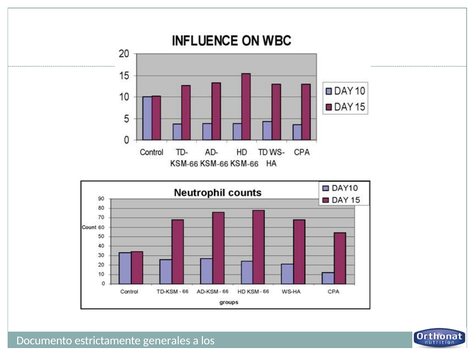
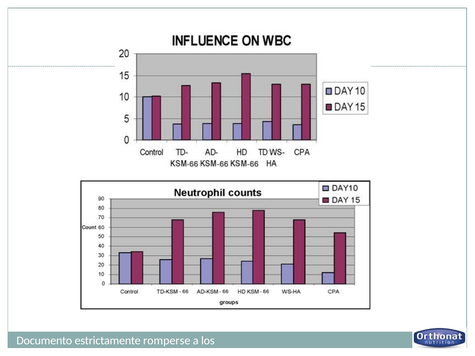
generales: generales -> romperse
